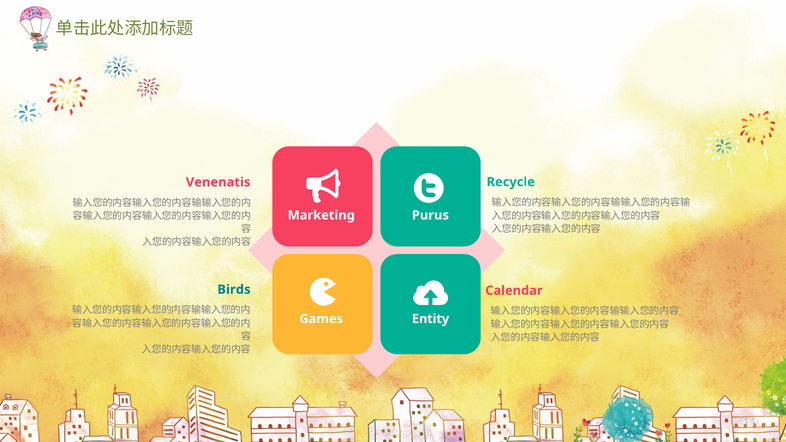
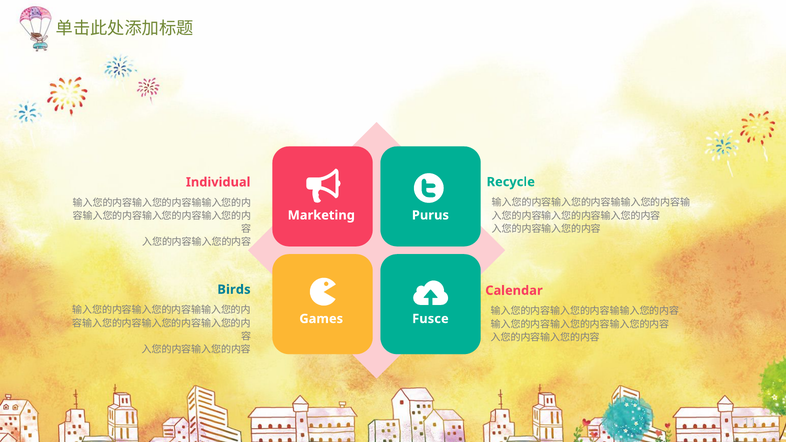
Venenatis: Venenatis -> Individual
Entity: Entity -> Fusce
